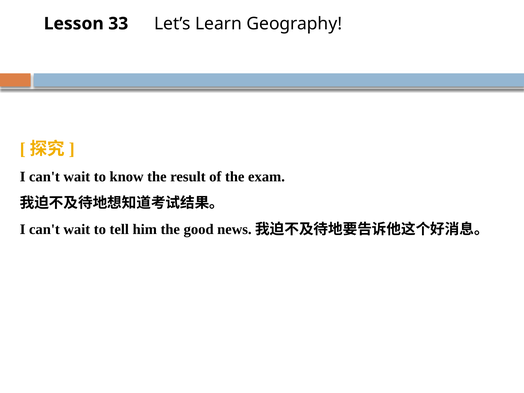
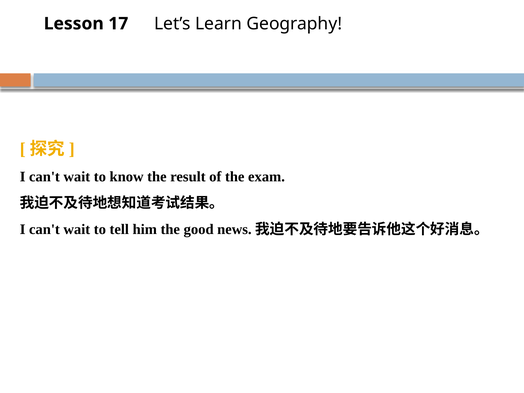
33: 33 -> 17
